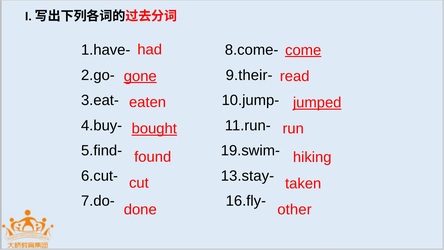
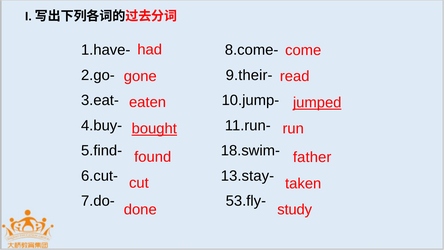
come underline: present -> none
gone underline: present -> none
19.swim-: 19.swim- -> 18.swim-
hiking: hiking -> father
16.fly-: 16.fly- -> 53.fly-
other: other -> study
